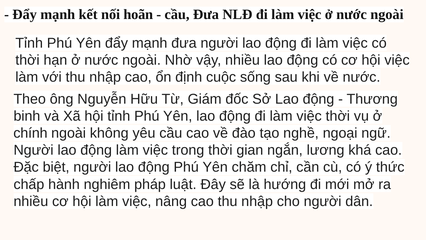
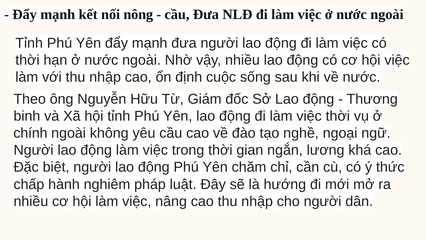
hoãn: hoãn -> nông
